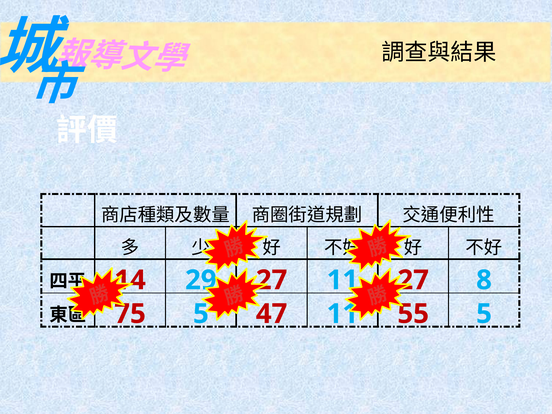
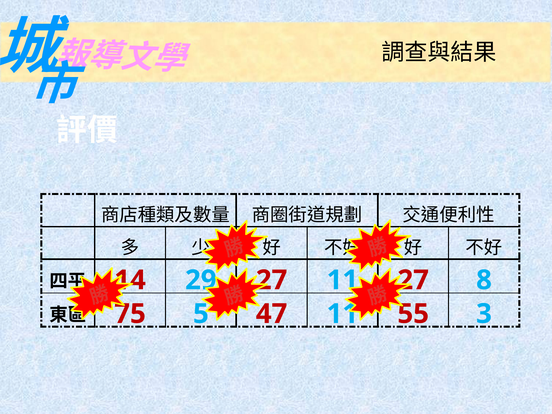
5 at (484, 314): 5 -> 3
